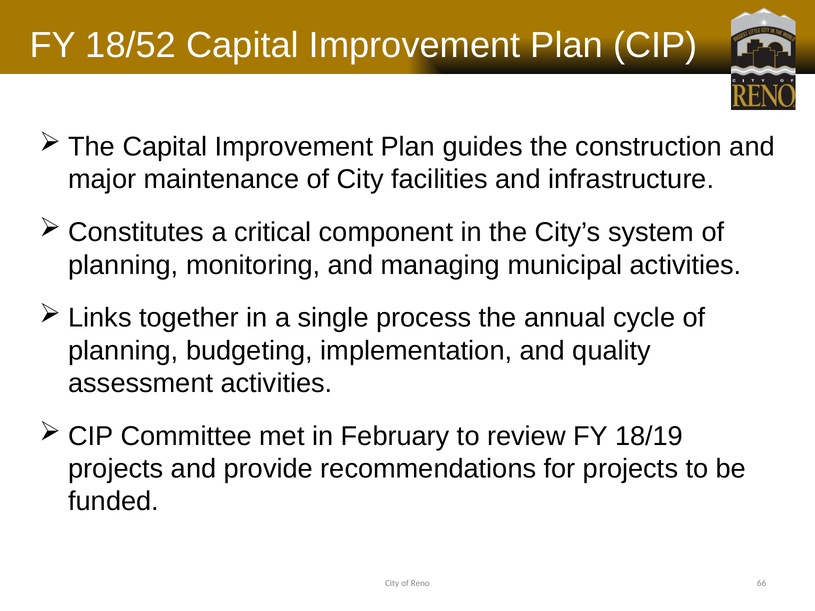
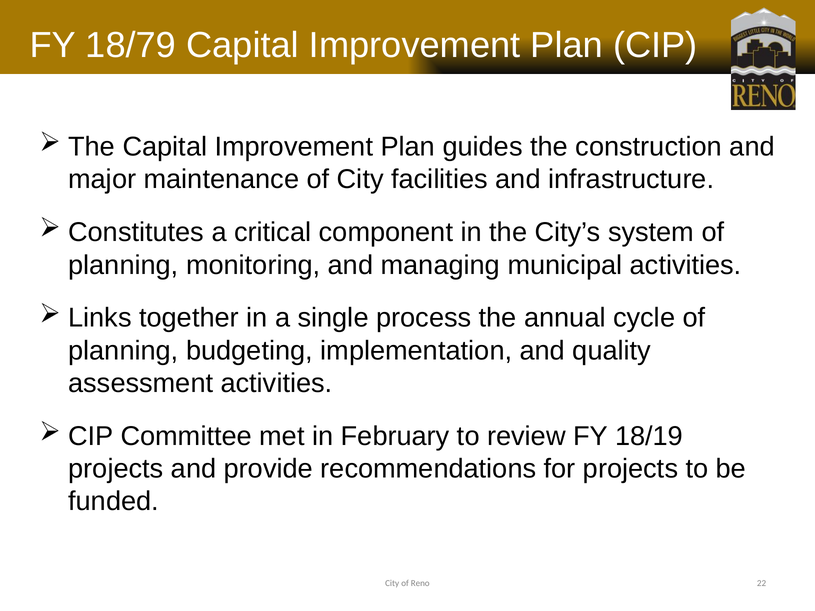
18/52: 18/52 -> 18/79
66: 66 -> 22
